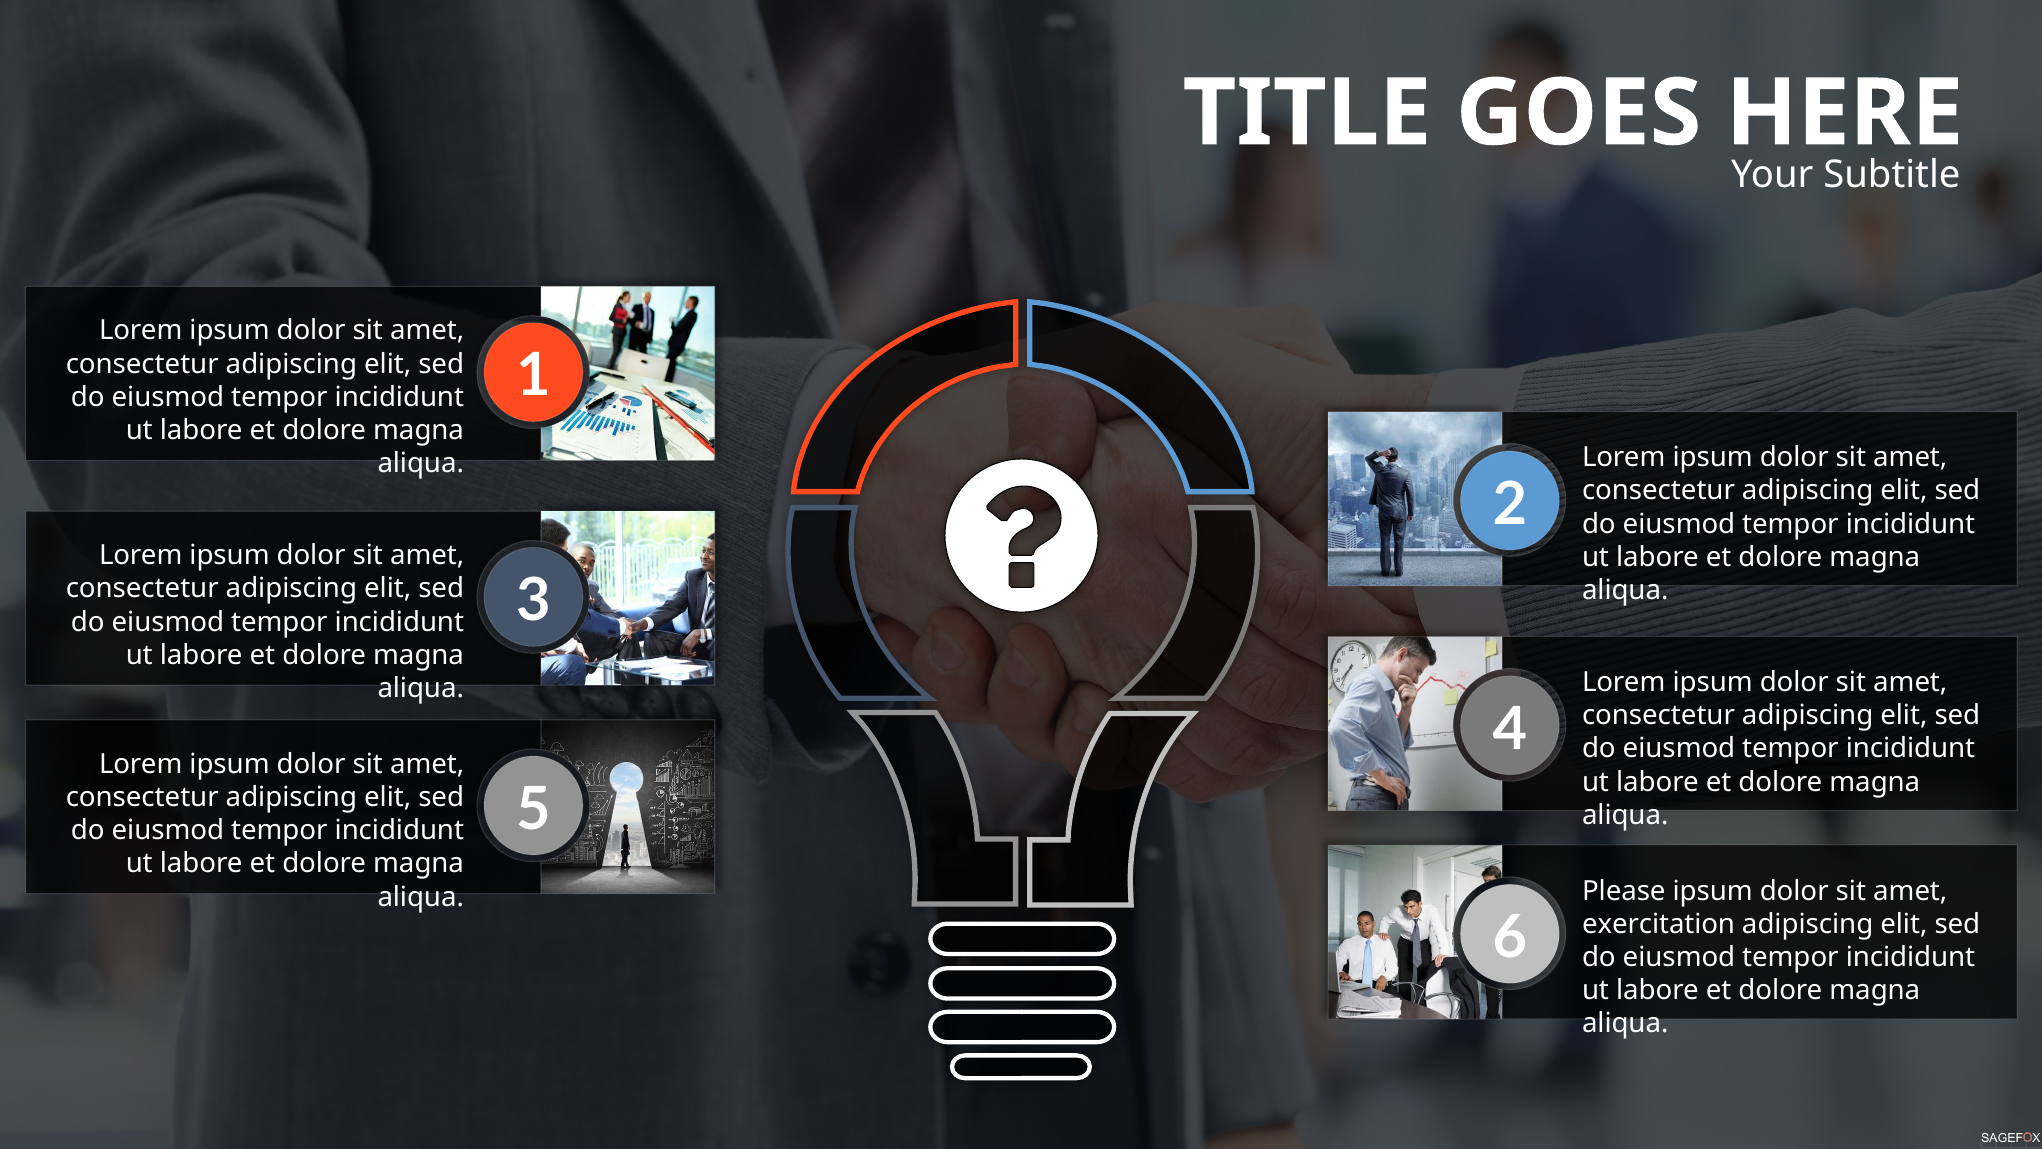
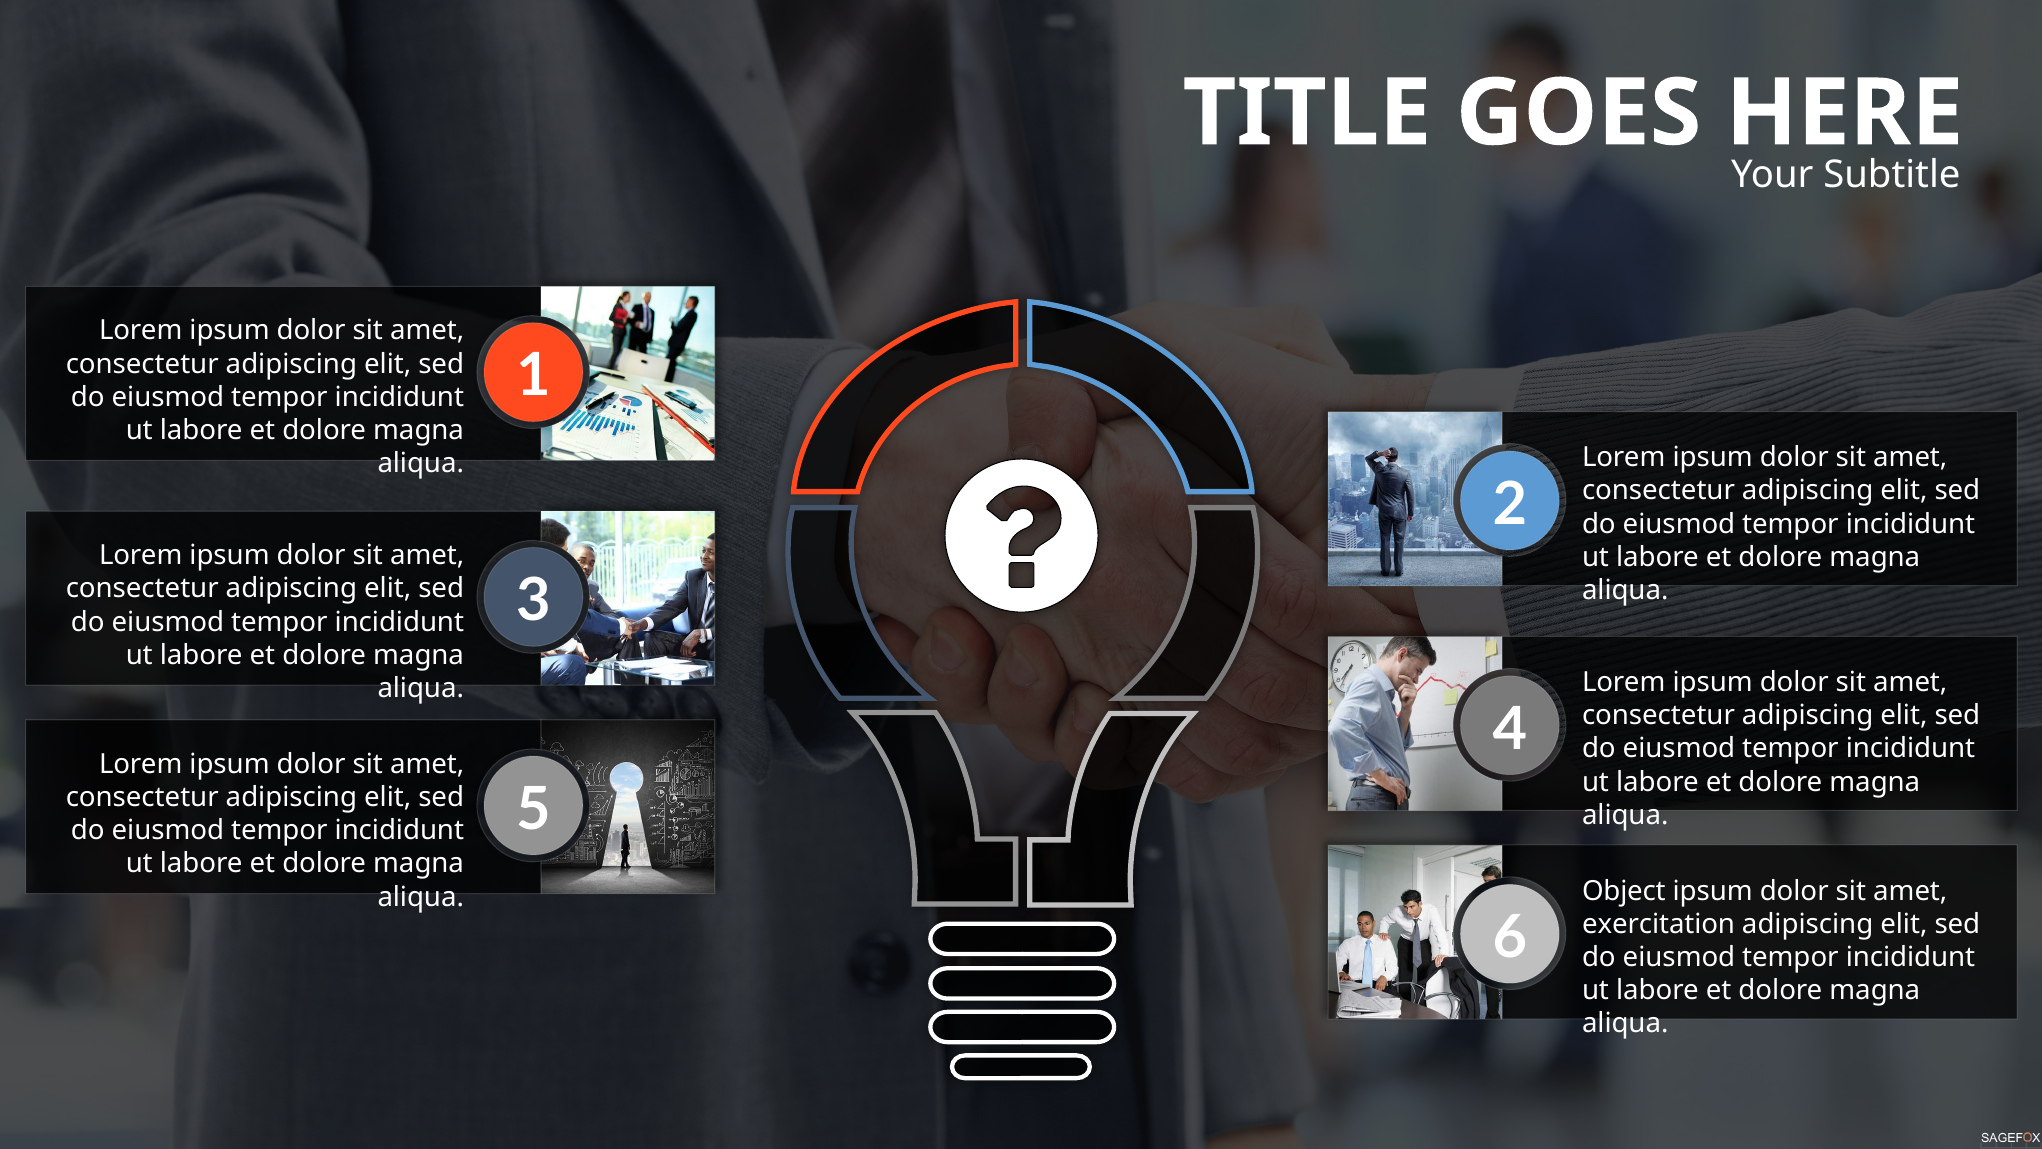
Please: Please -> Object
